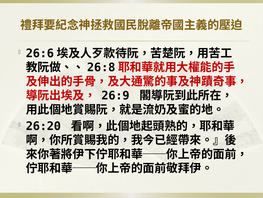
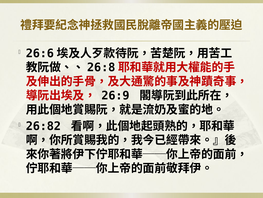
26:20: 26:20 -> 26:82
